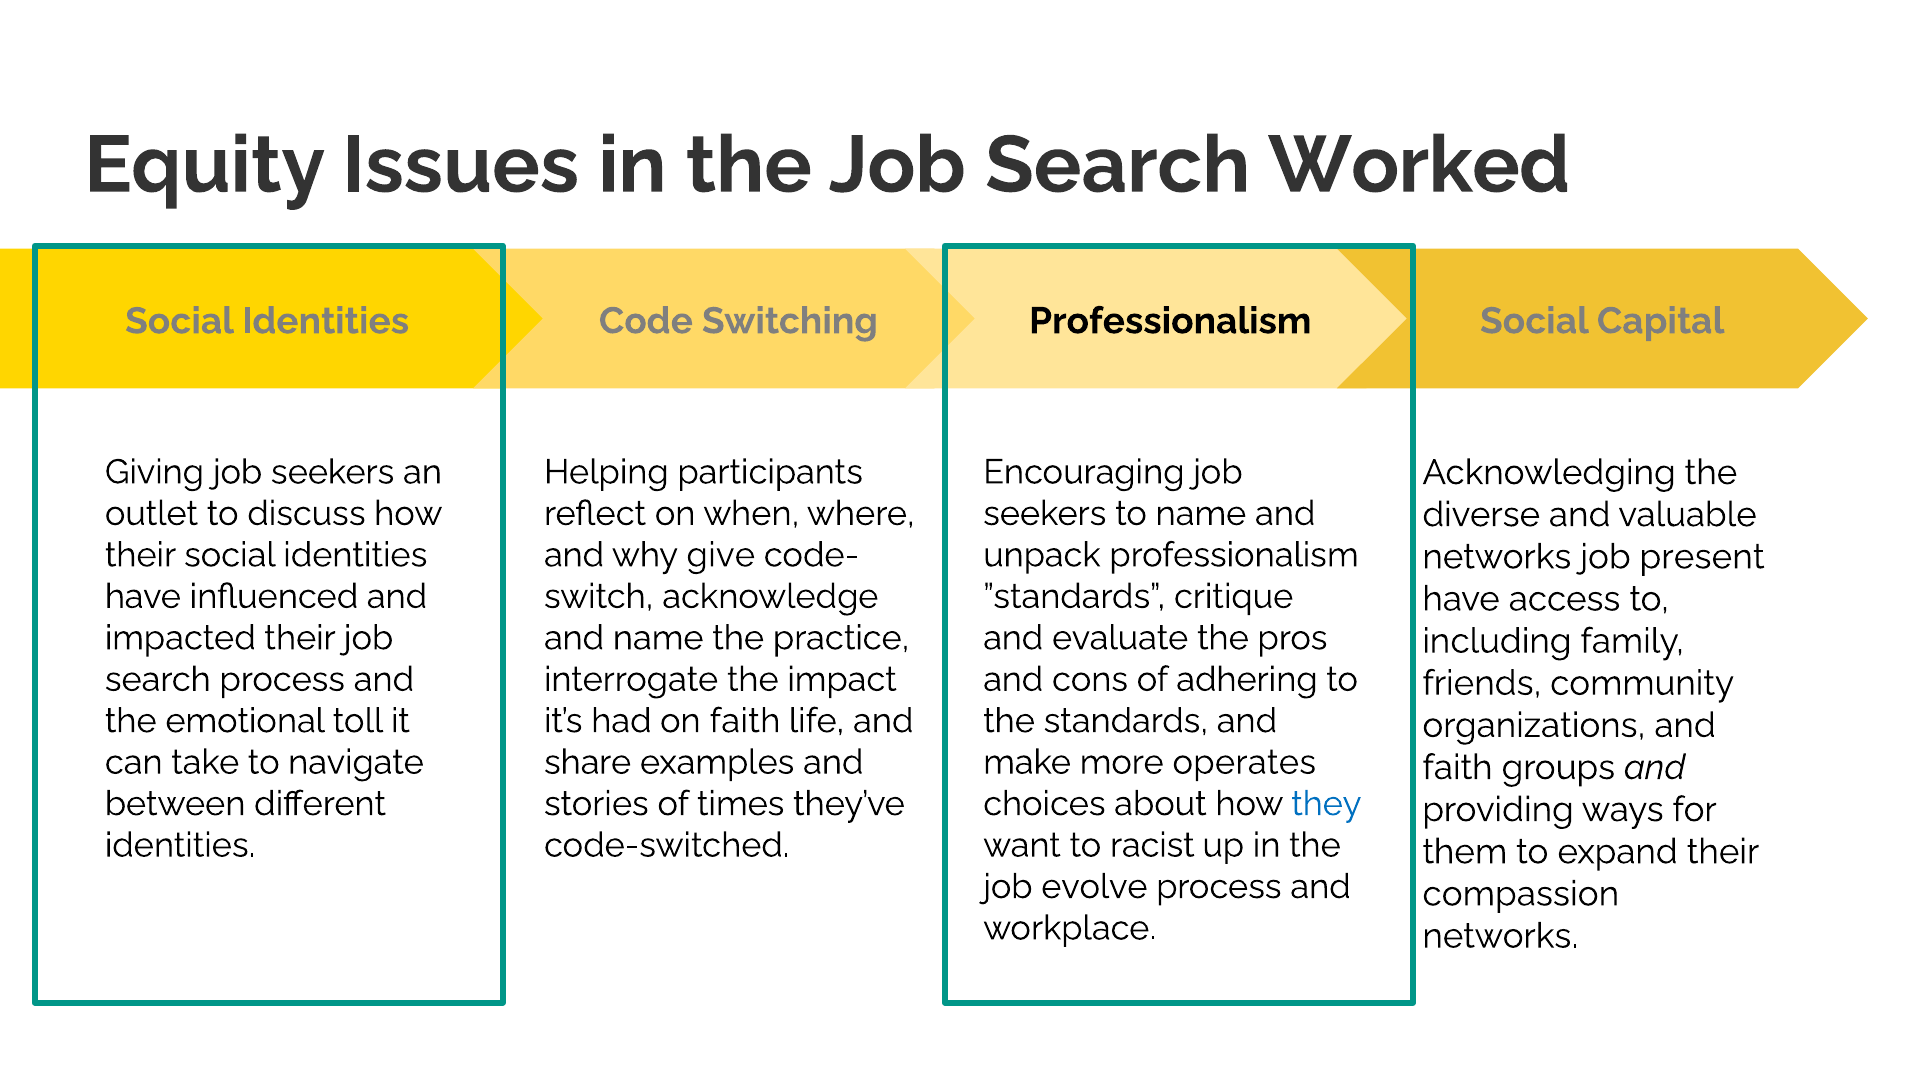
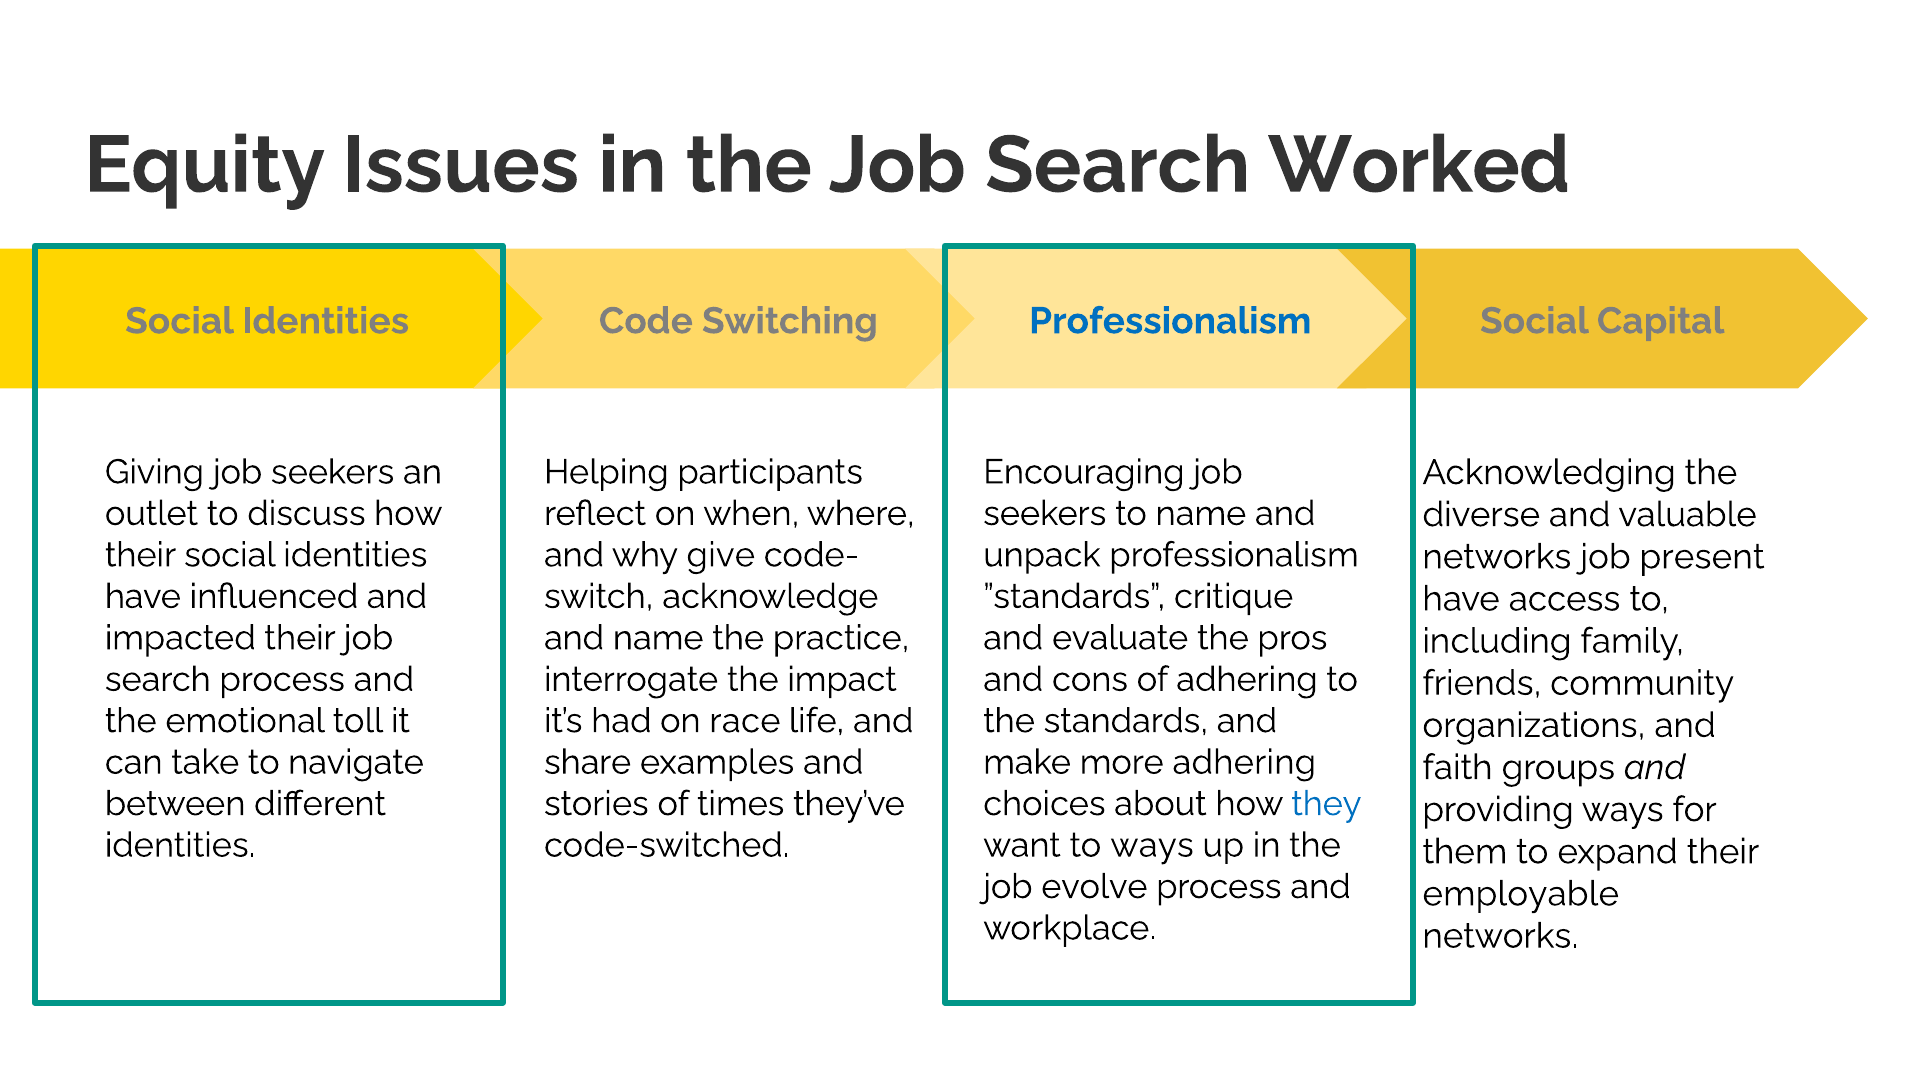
Professionalism at (1170, 321) colour: black -> blue
on faith: faith -> race
more operates: operates -> adhering
to racist: racist -> ways
compassion: compassion -> employable
